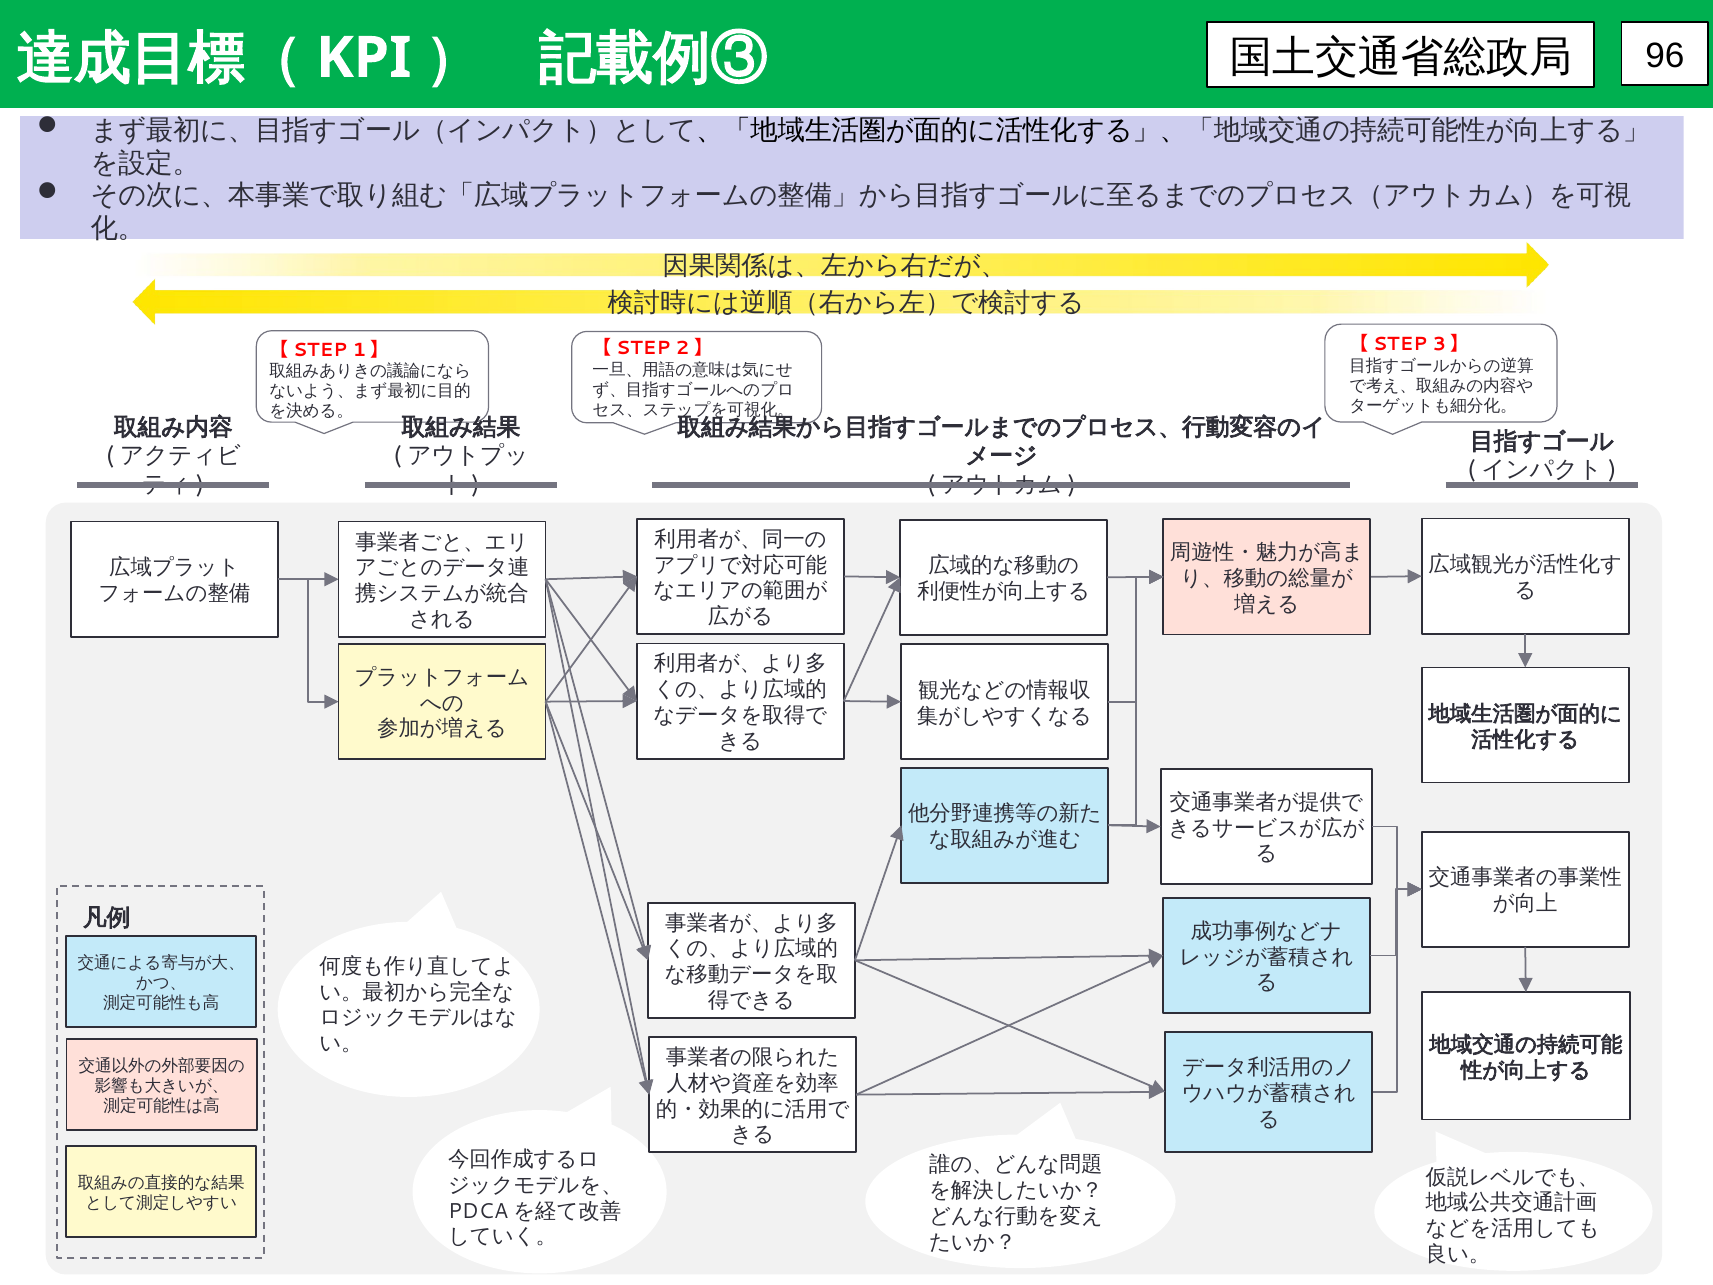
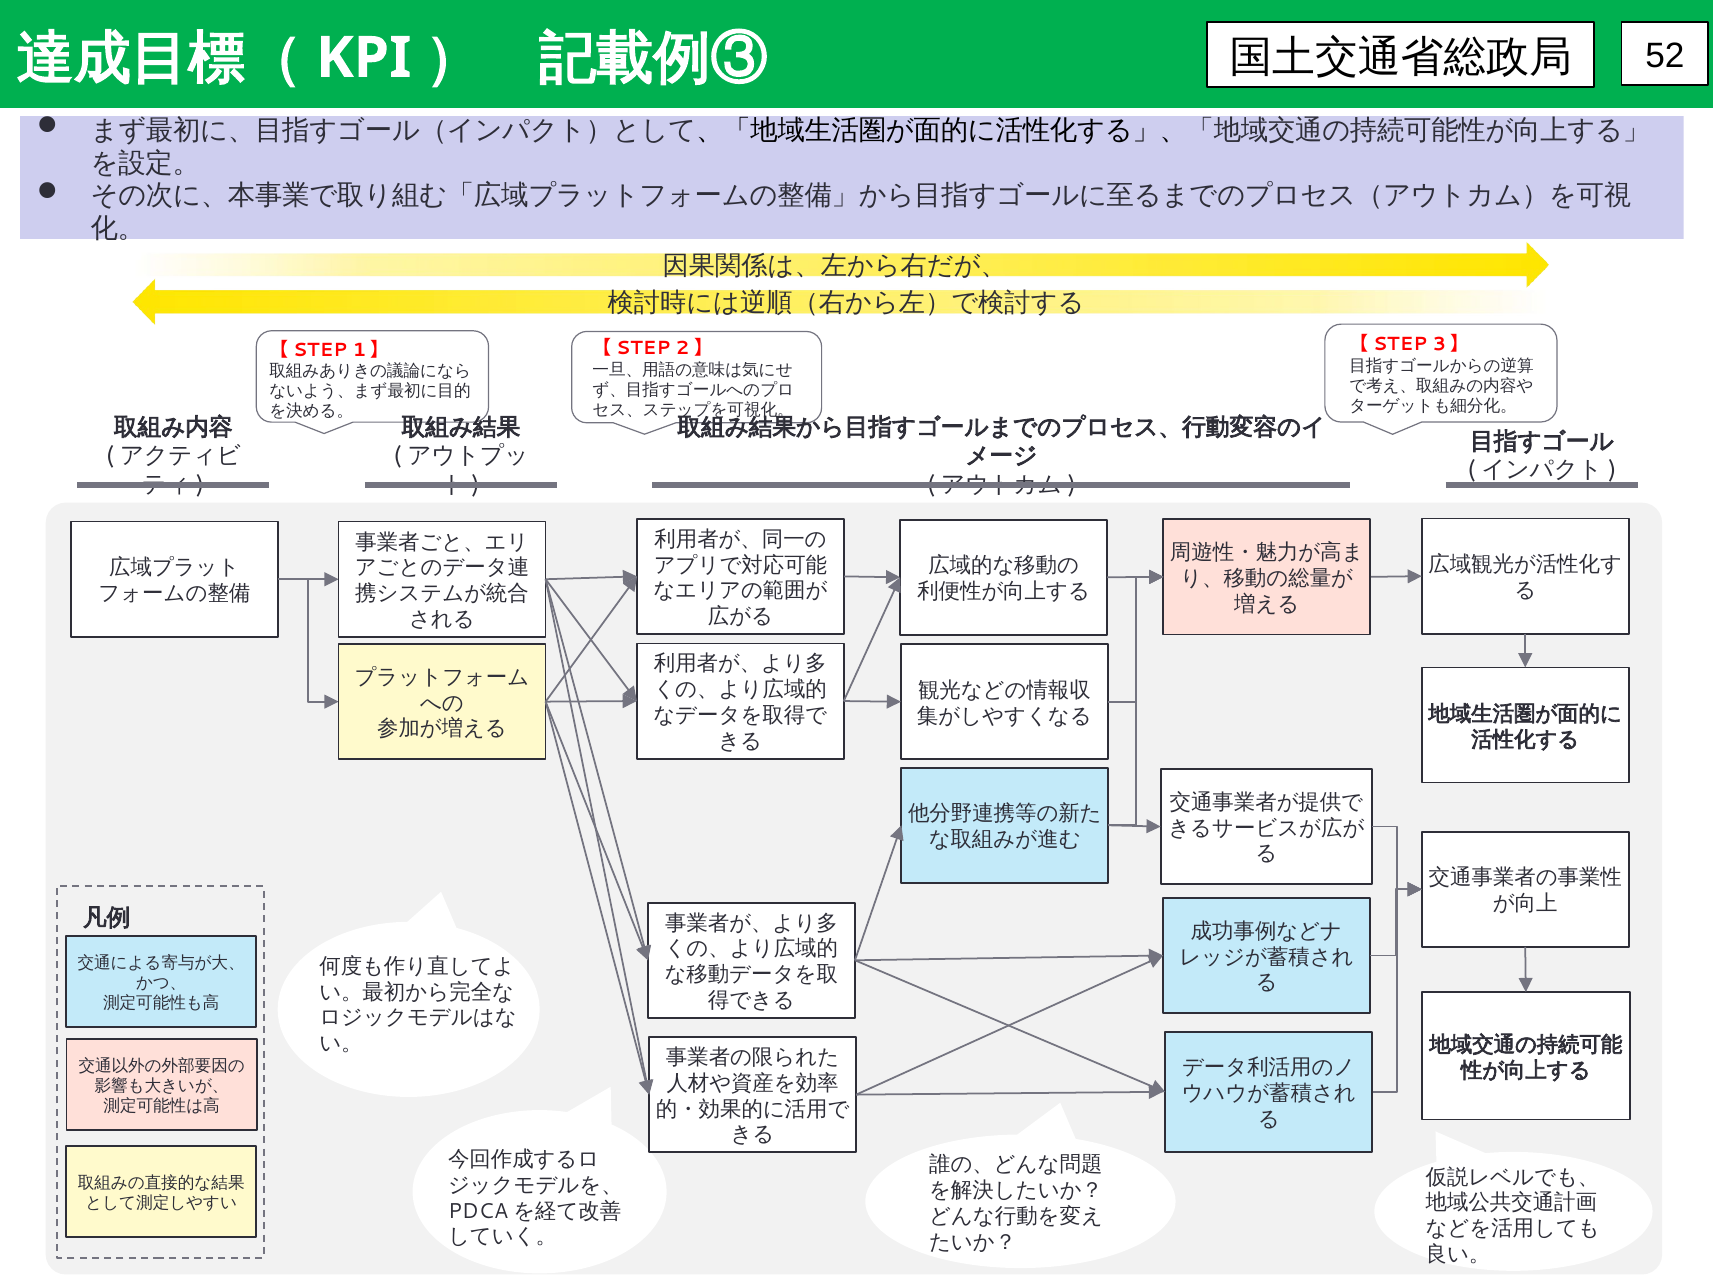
96: 96 -> 52
